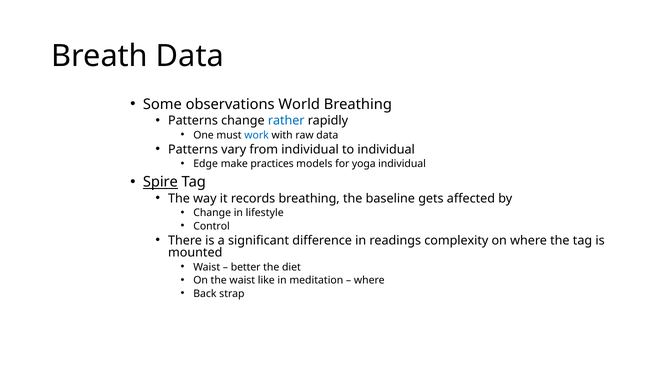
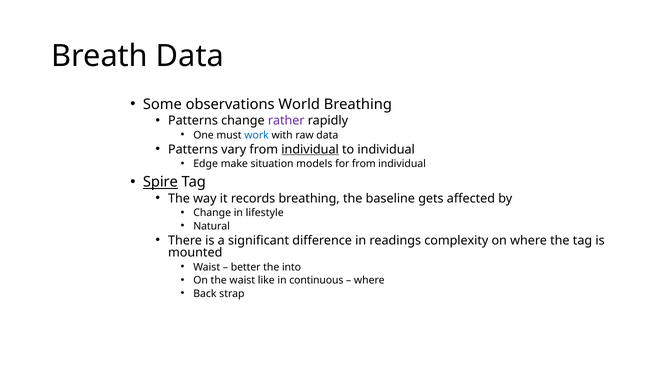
rather colour: blue -> purple
individual at (310, 150) underline: none -> present
practices: practices -> situation
for yoga: yoga -> from
Control: Control -> Natural
diet: diet -> into
meditation: meditation -> continuous
